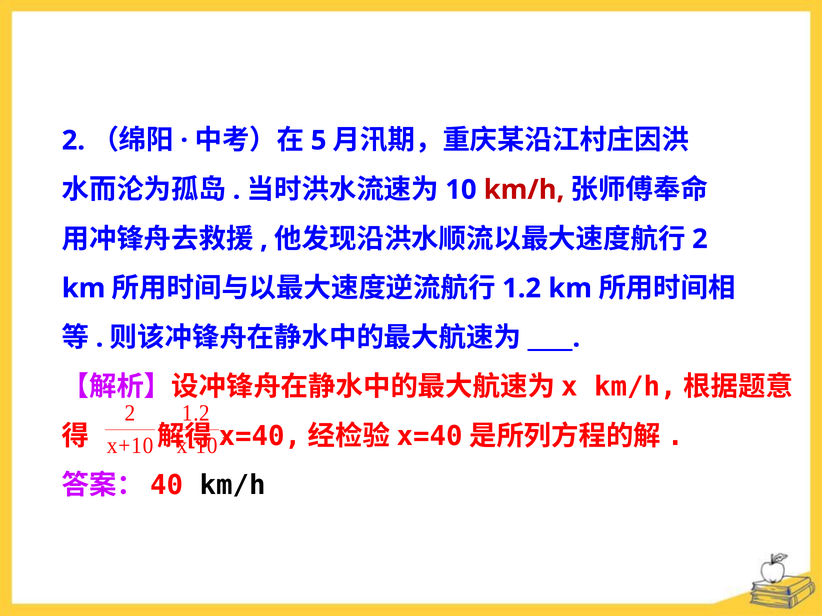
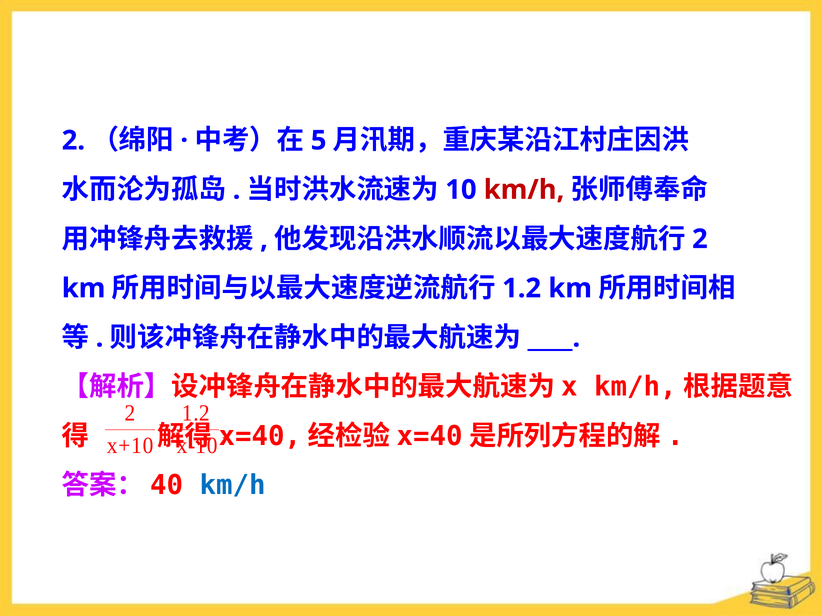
km/h at (233, 486) colour: black -> blue
